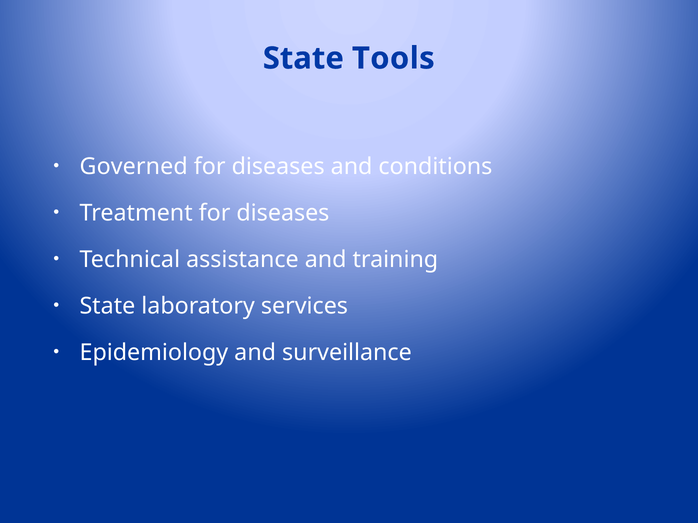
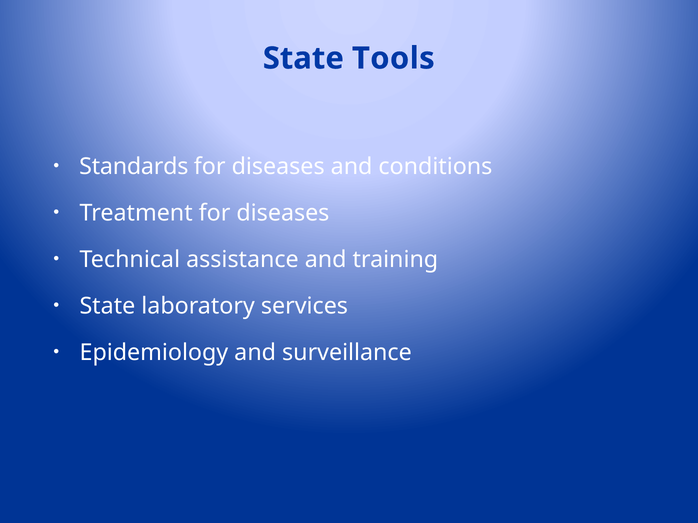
Governed: Governed -> Standards
